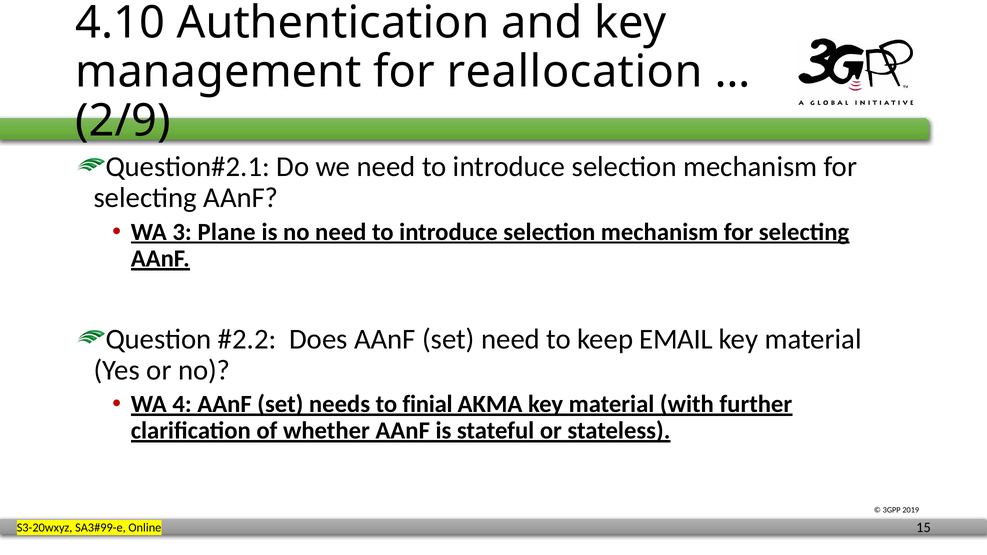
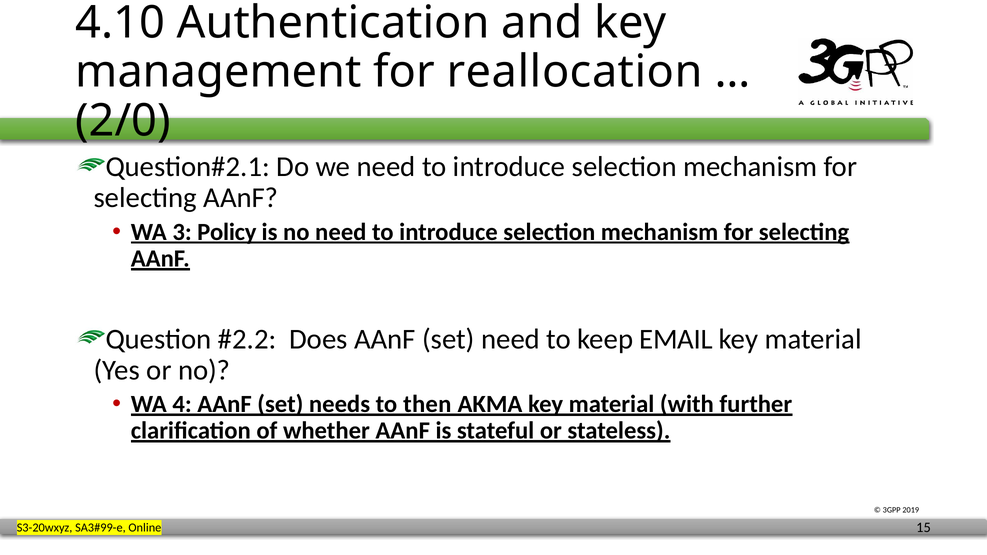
2/9: 2/9 -> 2/0
Plane: Plane -> Policy
finial: finial -> then
